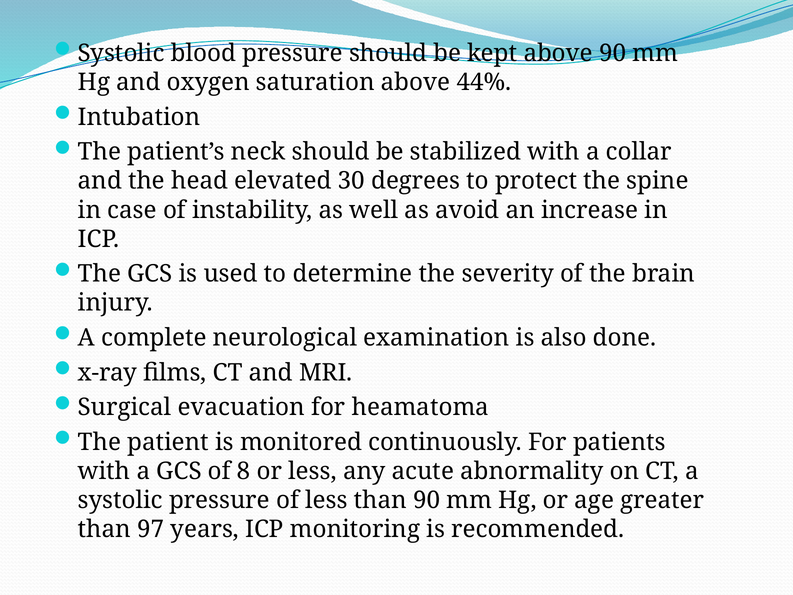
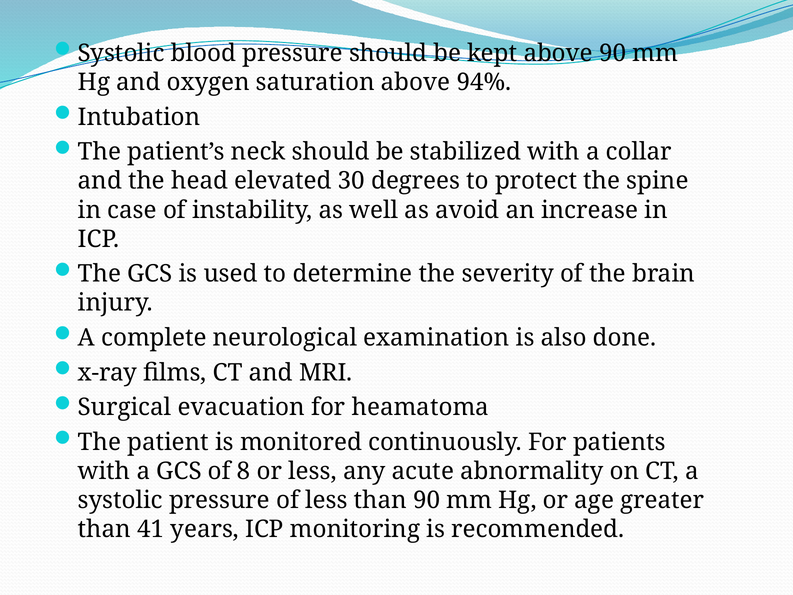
44%: 44% -> 94%
97: 97 -> 41
